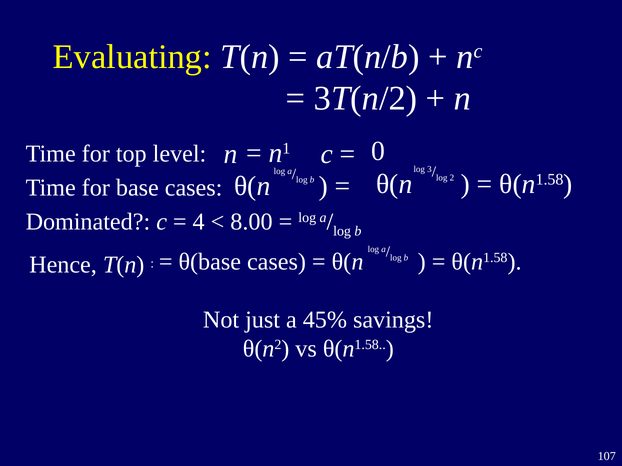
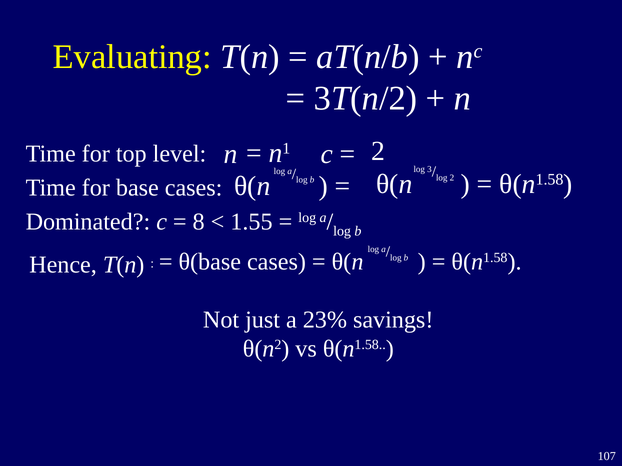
n1 0: 0 -> 2
4: 4 -> 8
8.00: 8.00 -> 1.55
45%: 45% -> 23%
